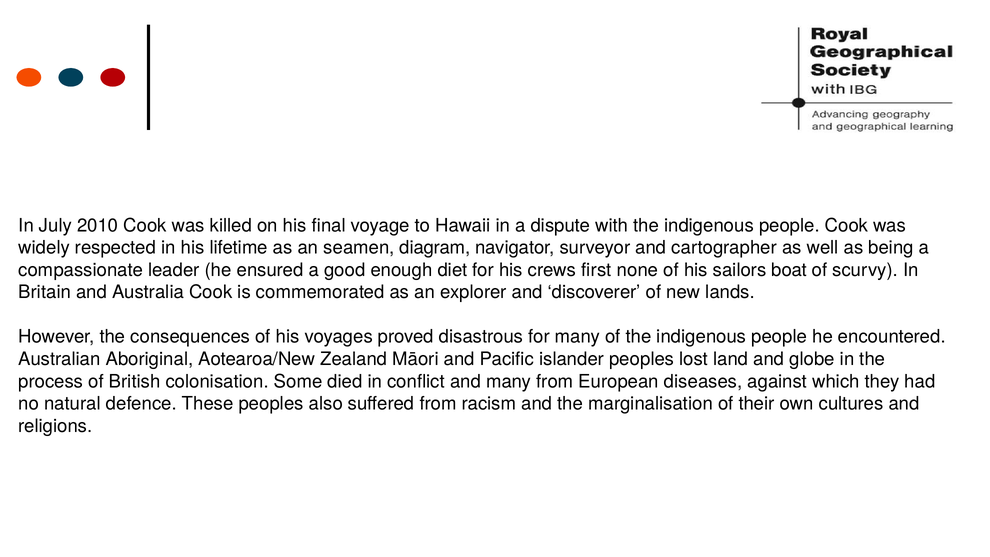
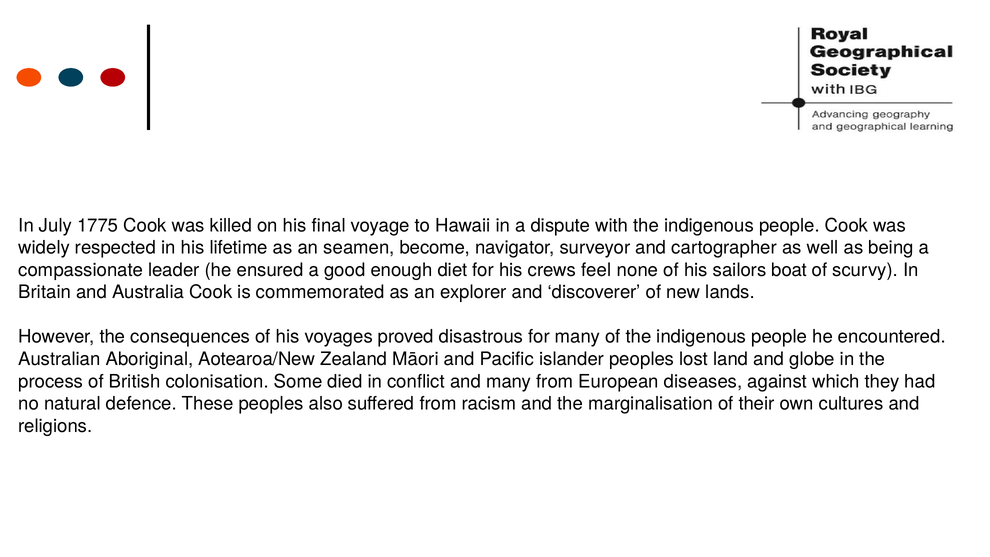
2010: 2010 -> 1775
diagram: diagram -> become
first: first -> feel
